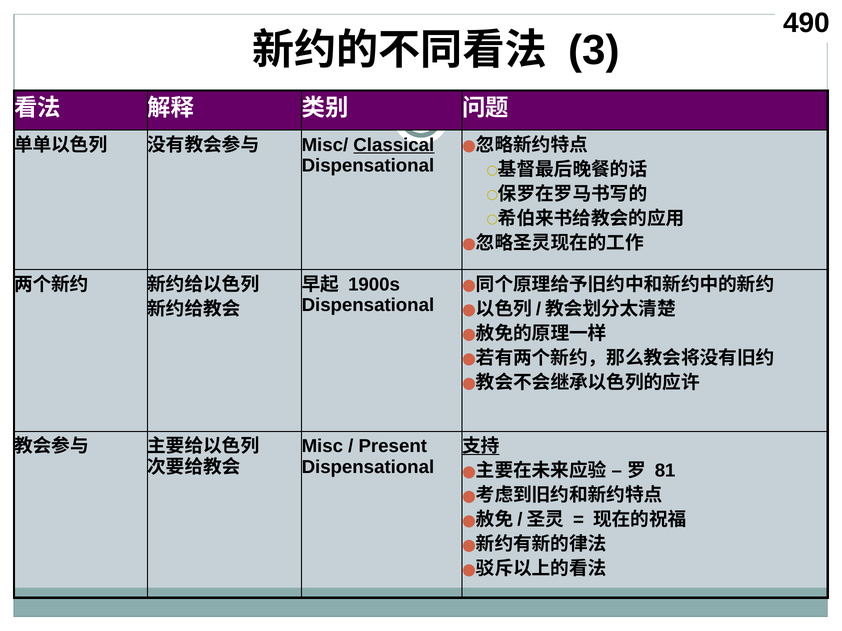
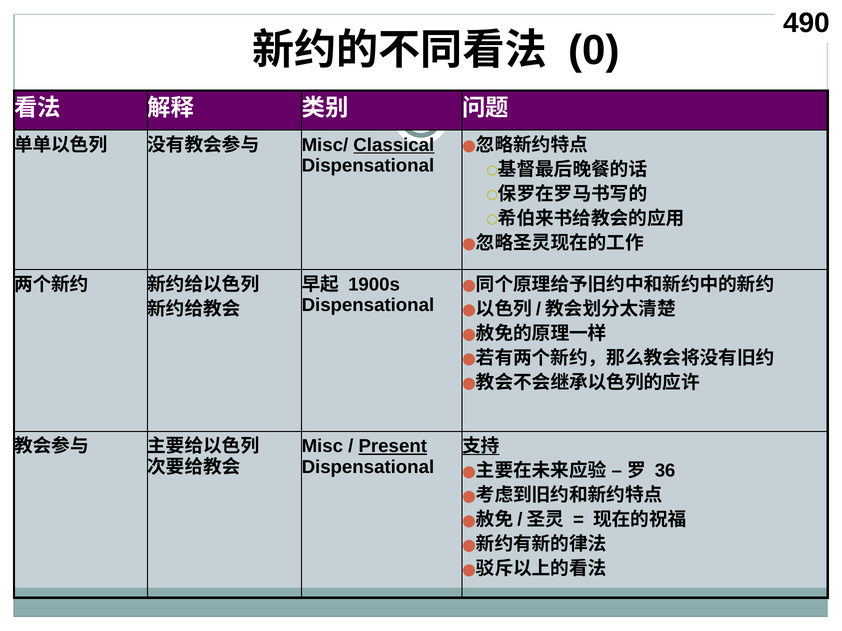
3: 3 -> 0
Present underline: none -> present
81: 81 -> 36
